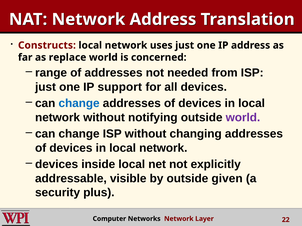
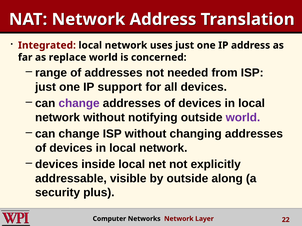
Constructs: Constructs -> Integrated
change at (79, 104) colour: blue -> purple
given: given -> along
